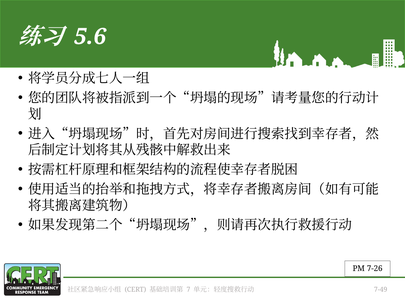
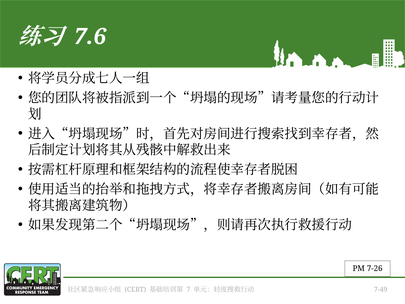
5.6: 5.6 -> 7.6
